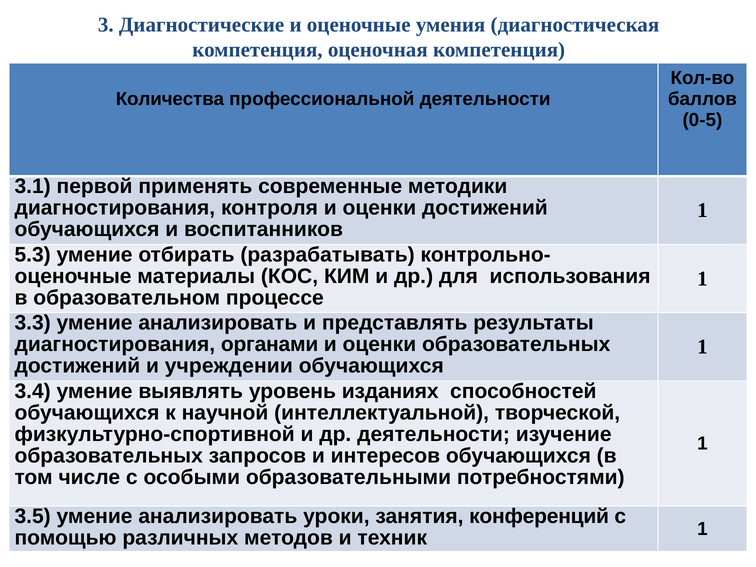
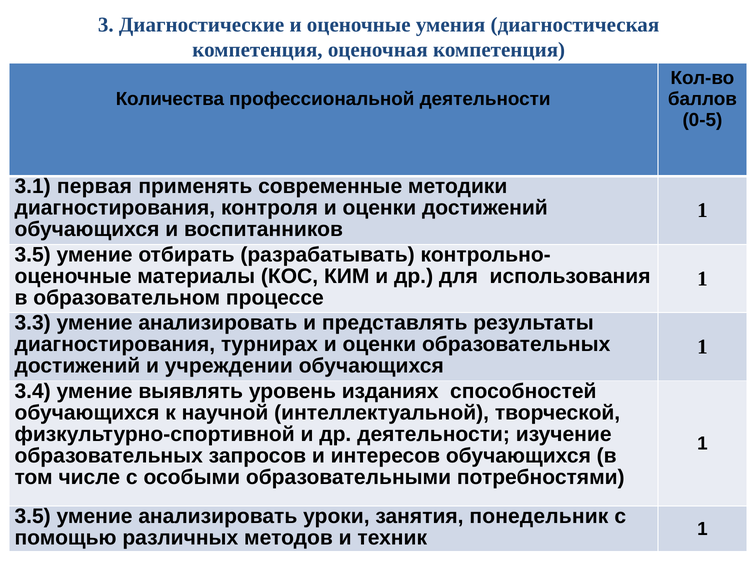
первой: первой -> первая
5.3 at (33, 255): 5.3 -> 3.5
органами: органами -> турнирах
конференций: конференций -> понедельник
